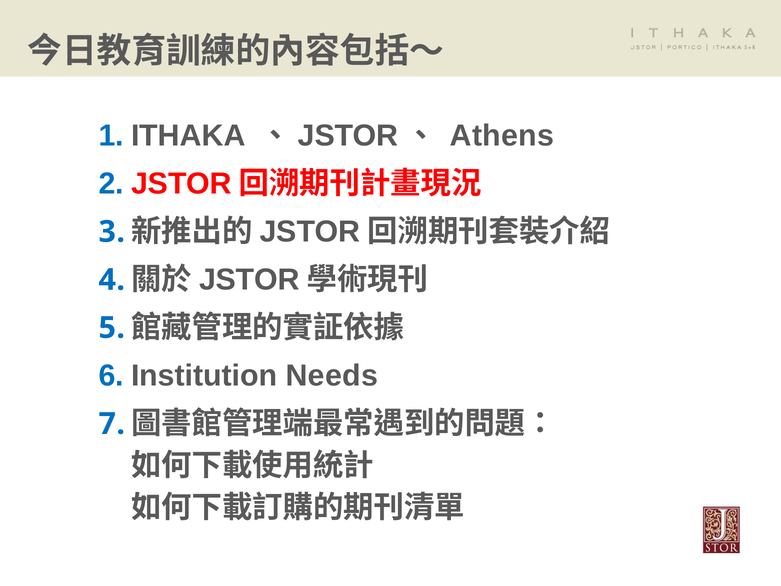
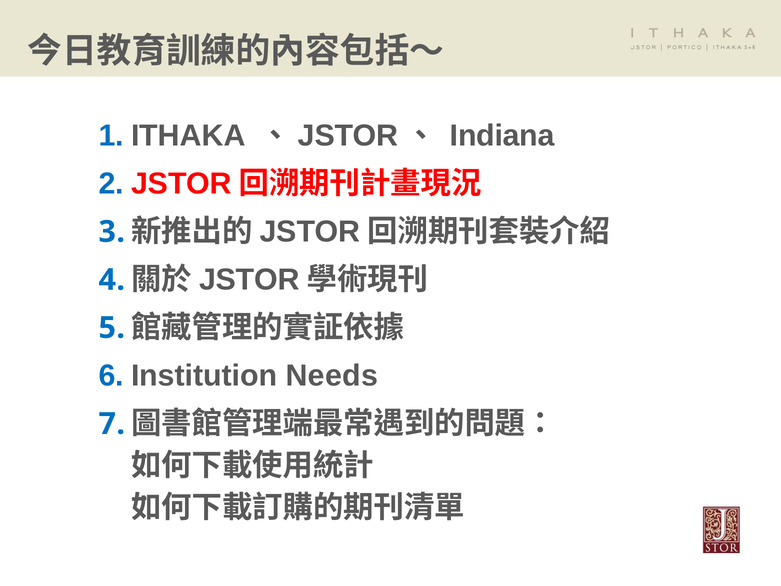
Athens: Athens -> Indiana
